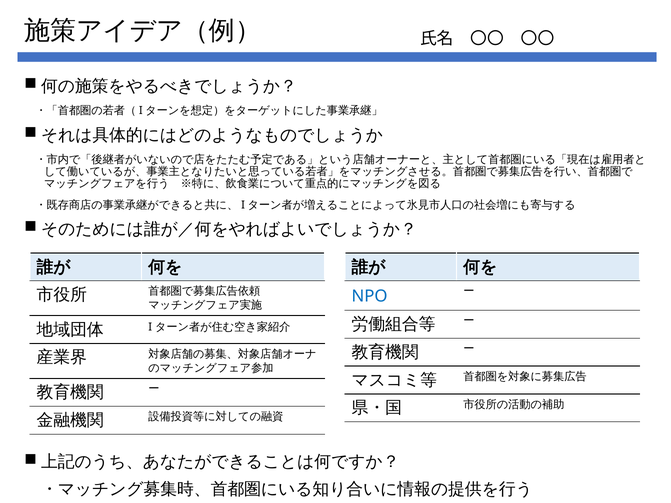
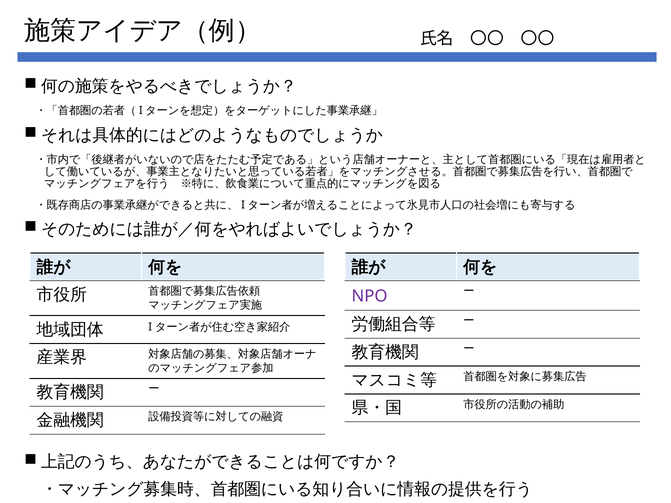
NPO colour: blue -> purple
